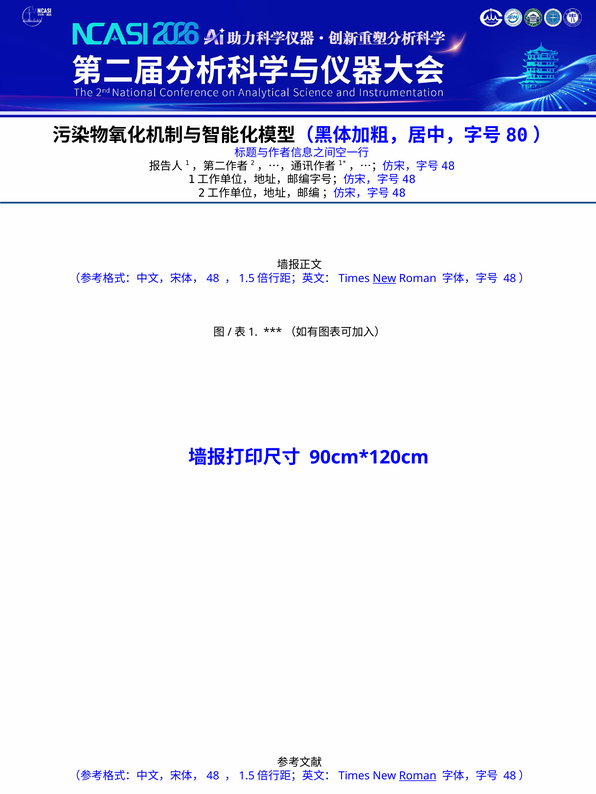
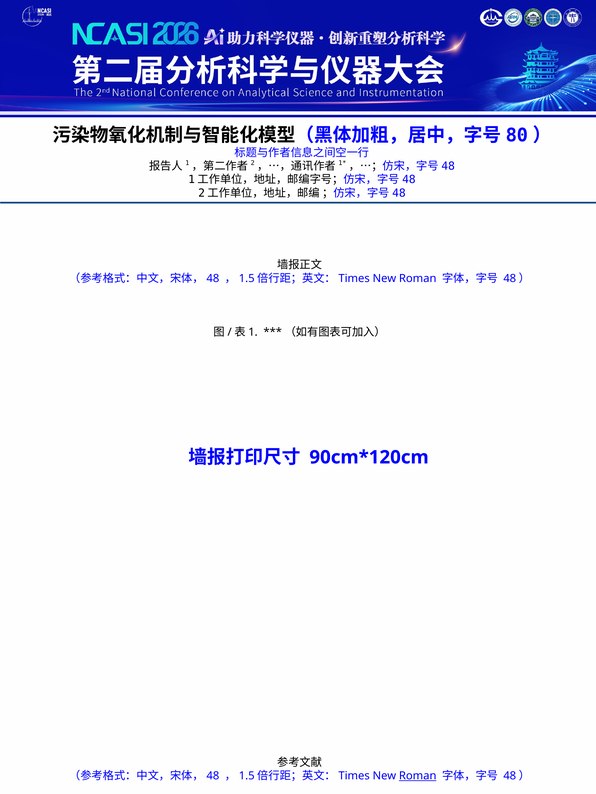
New at (384, 279) underline: present -> none
